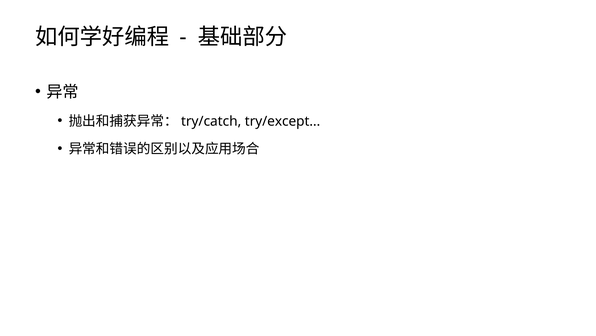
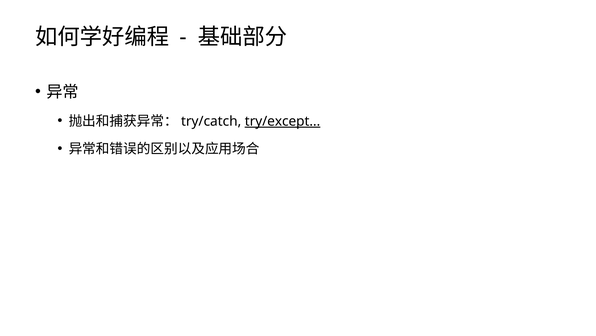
try/except underline: none -> present
